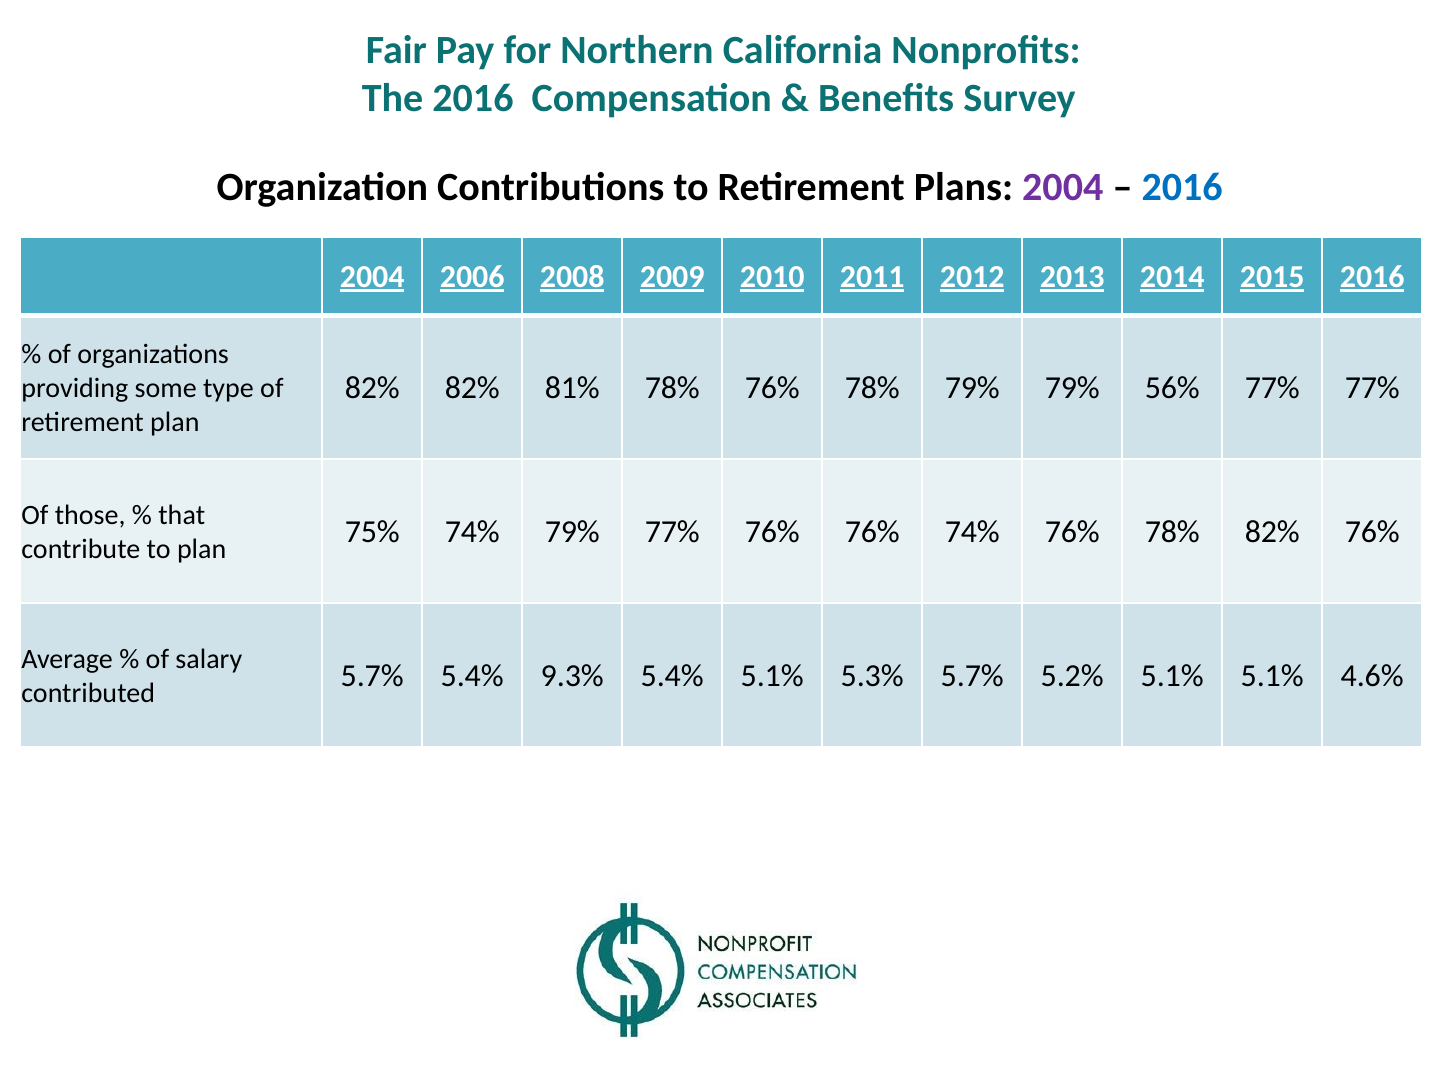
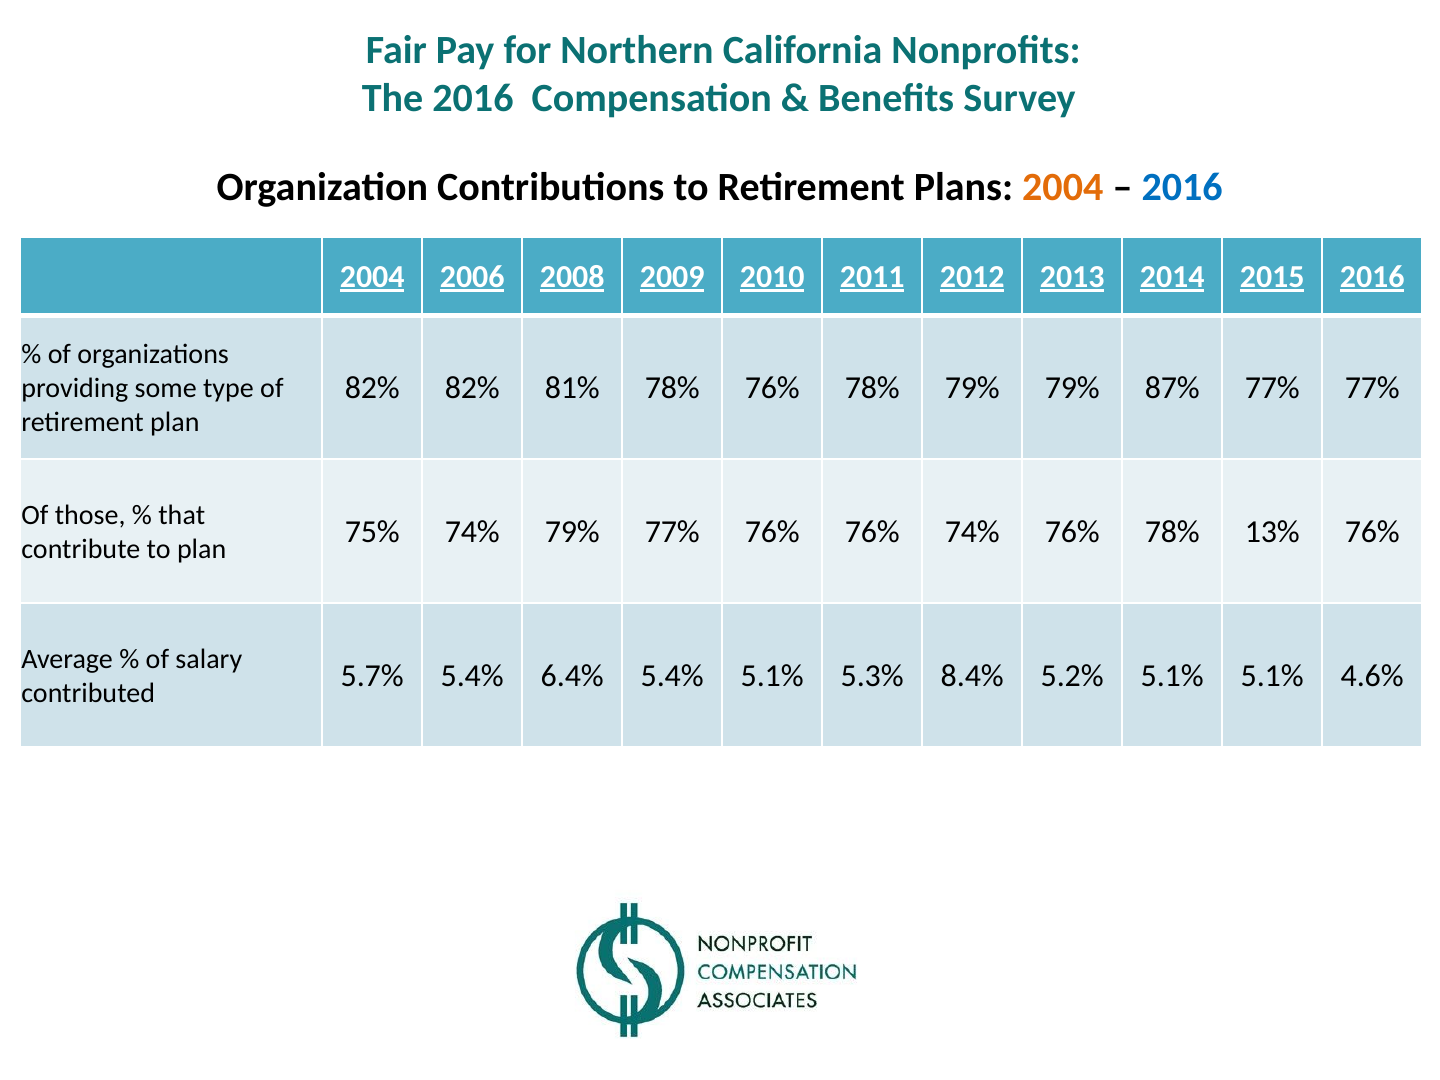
2004 at (1063, 187) colour: purple -> orange
56%: 56% -> 87%
78% 82%: 82% -> 13%
9.3%: 9.3% -> 6.4%
5.3% 5.7%: 5.7% -> 8.4%
